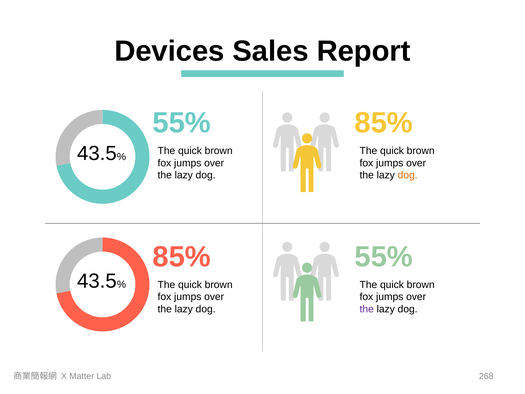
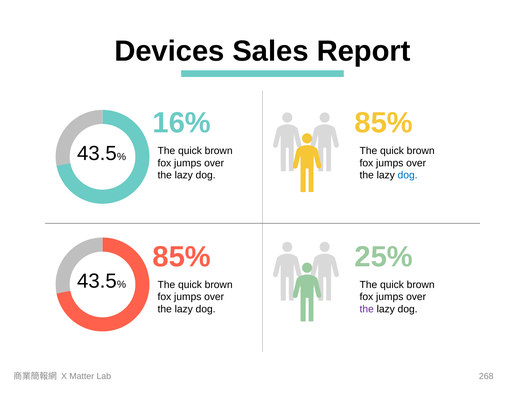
55% at (182, 123): 55% -> 16%
dog at (408, 175) colour: orange -> blue
55% at (384, 257): 55% -> 25%
